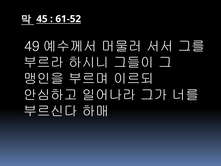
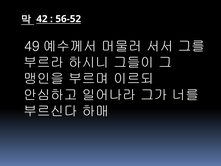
45: 45 -> 42
61-52: 61-52 -> 56-52
